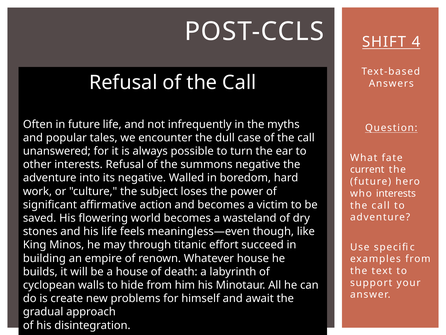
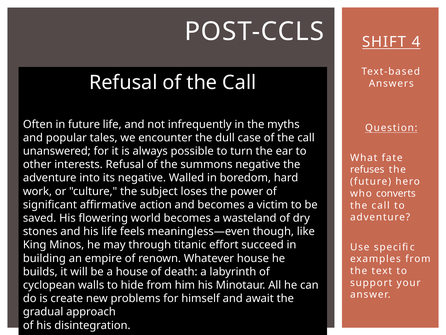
current: current -> refuses
who interests: interests -> converts
